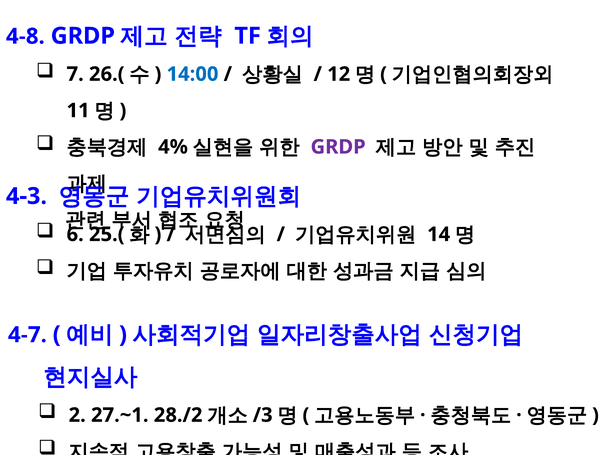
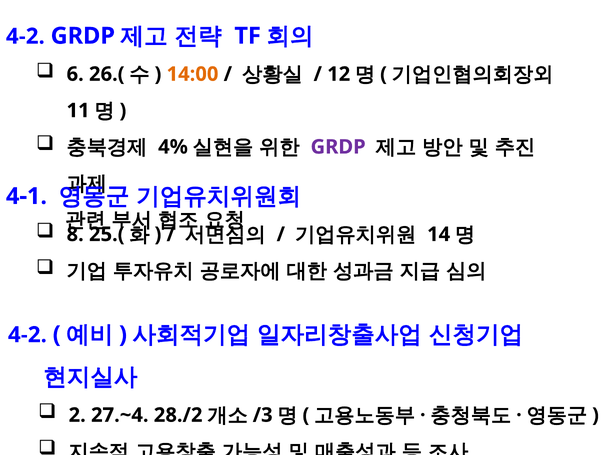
4-8 at (25, 36): 4-8 -> 4-2
7: 7 -> 6
14:00 colour: blue -> orange
4-3: 4-3 -> 4-1
6: 6 -> 8
4-7 at (27, 334): 4-7 -> 4-2
27.~1: 27.~1 -> 27.~4
